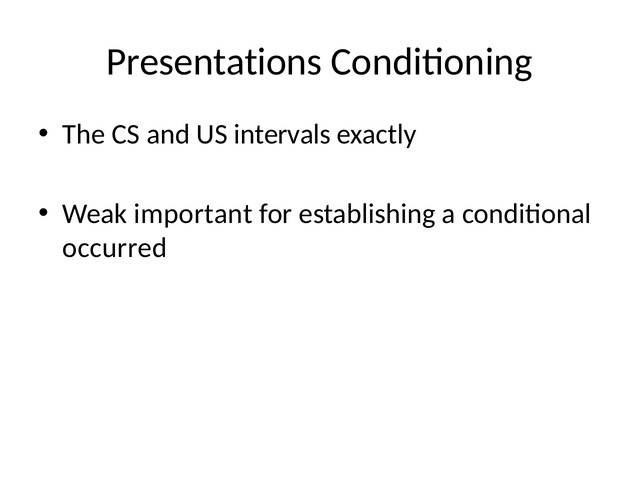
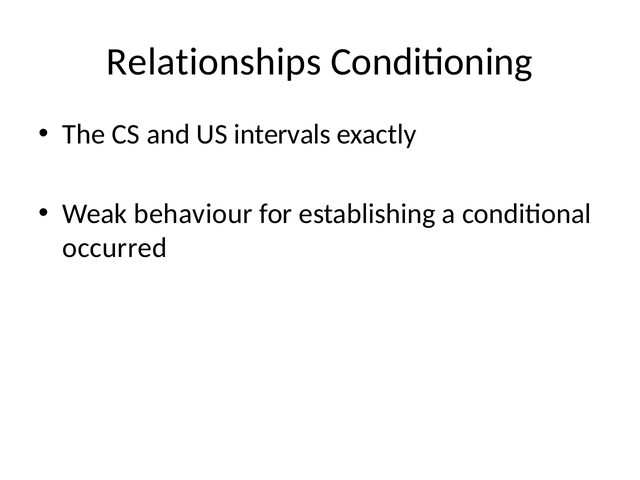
Presentations: Presentations -> Relationships
important: important -> behaviour
